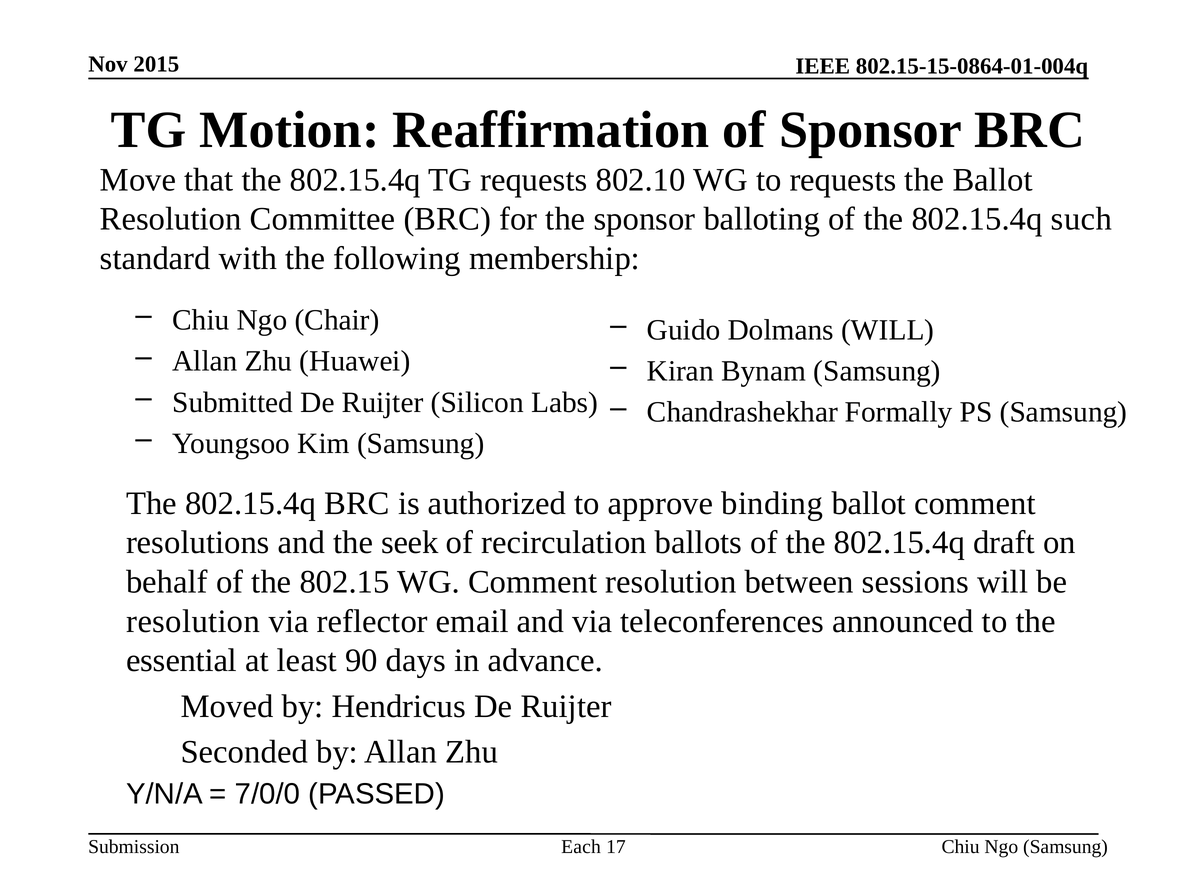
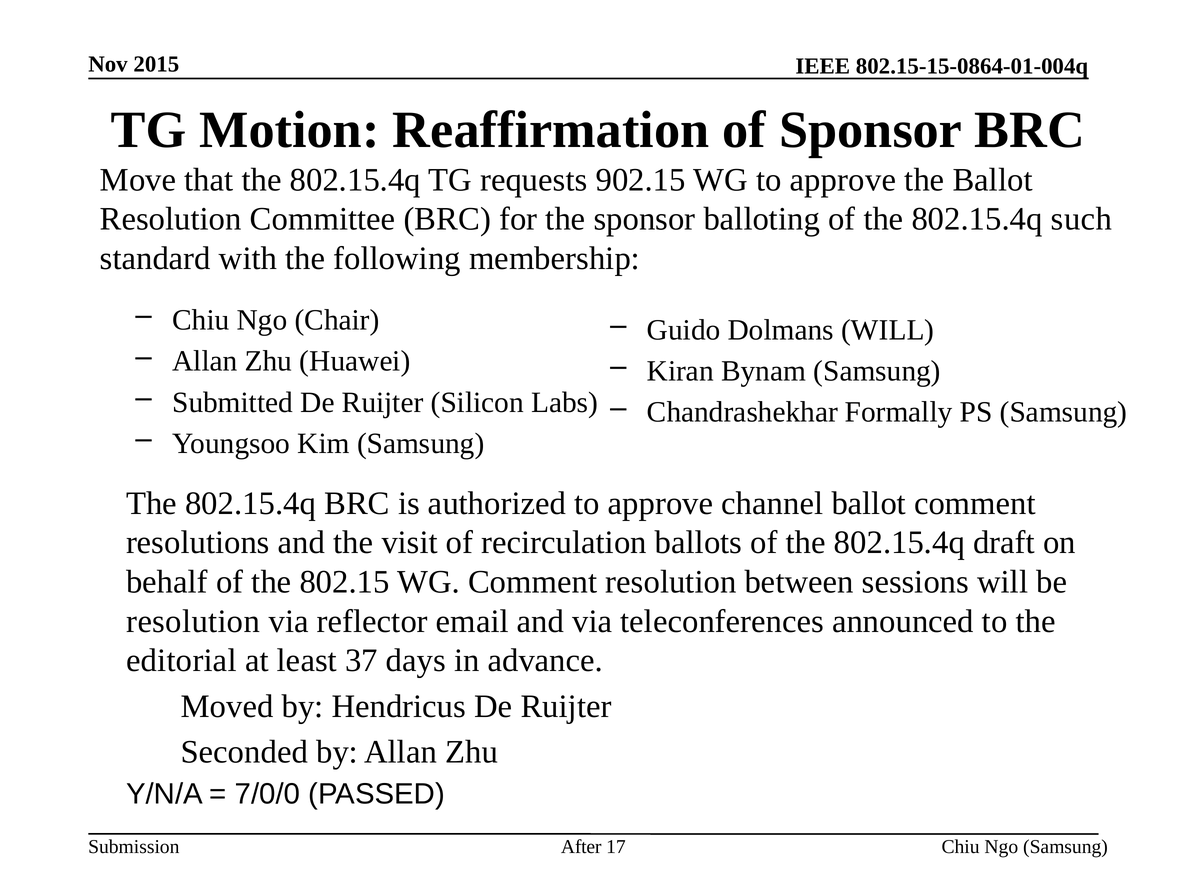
802.10: 802.10 -> 902.15
WG to requests: requests -> approve
binding: binding -> channel
seek: seek -> visit
essential: essential -> editorial
90: 90 -> 37
Each: Each -> After
